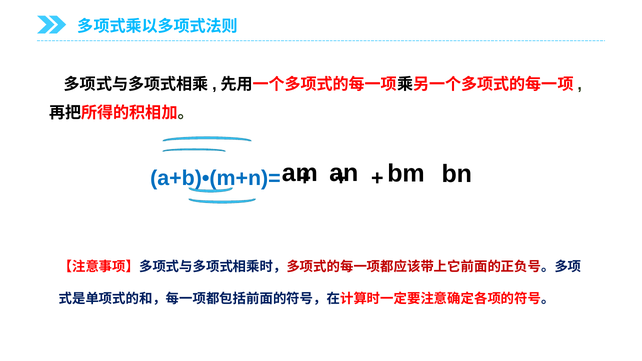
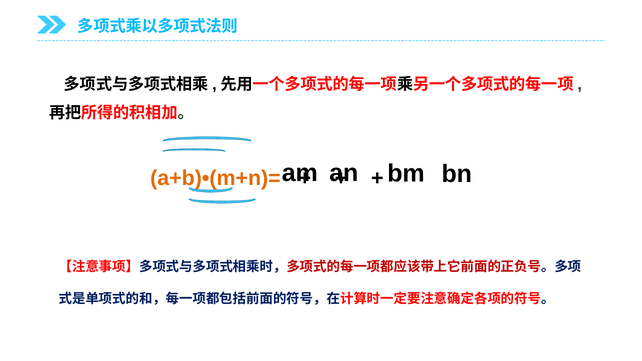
a+b)•(m+n)= colour: blue -> orange
